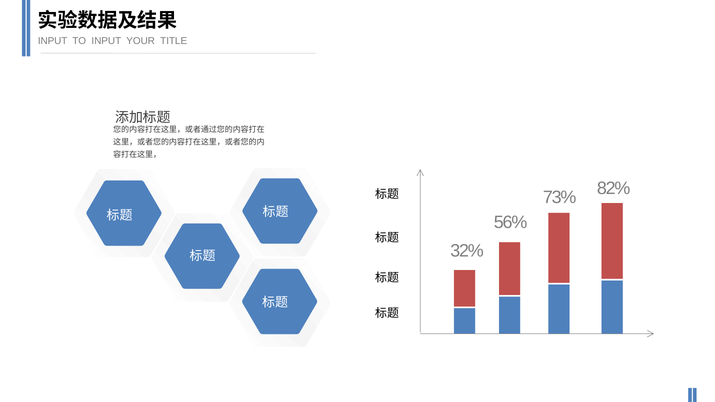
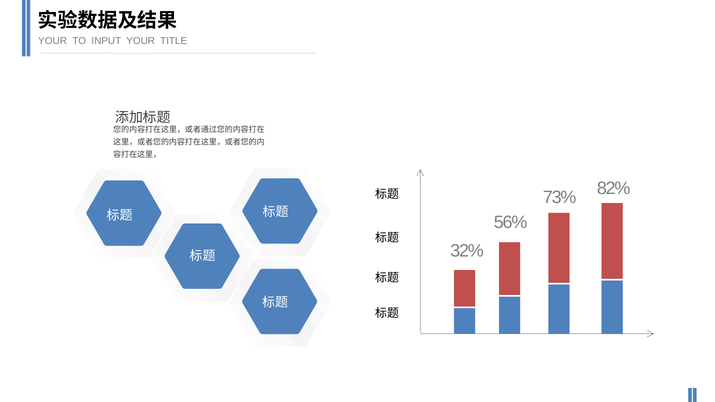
INPUT at (53, 41): INPUT -> YOUR
